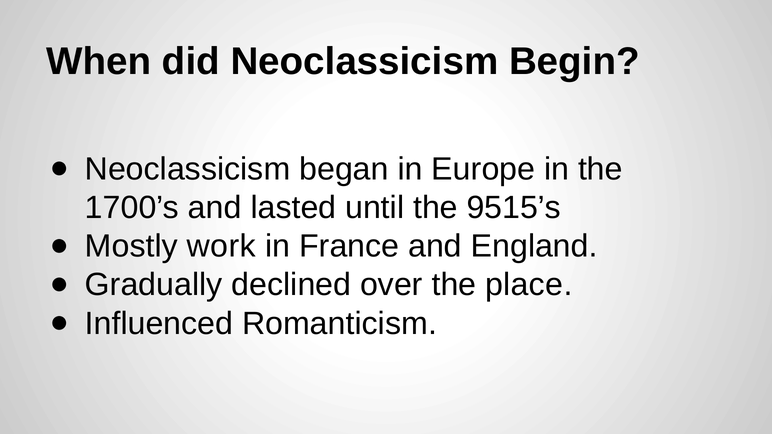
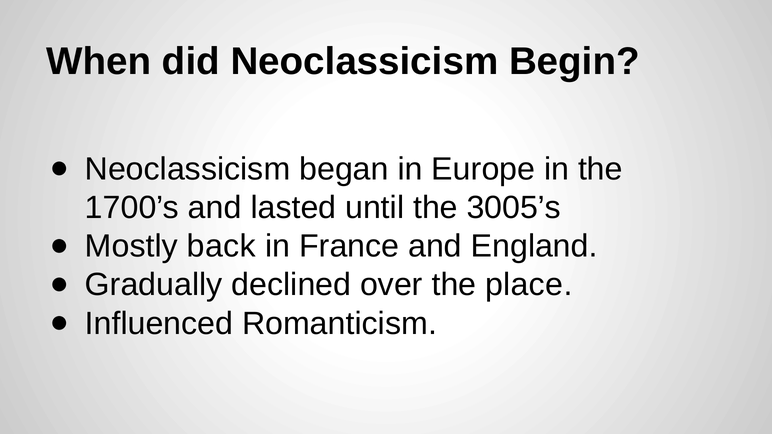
9515’s: 9515’s -> 3005’s
work: work -> back
